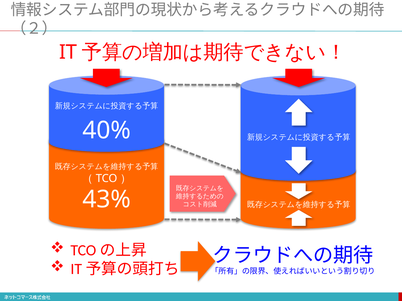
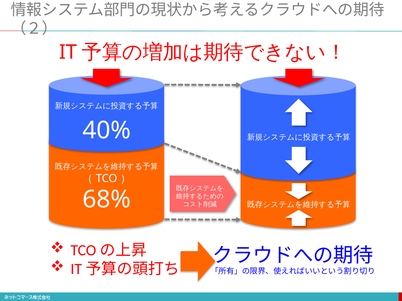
43%: 43% -> 68%
